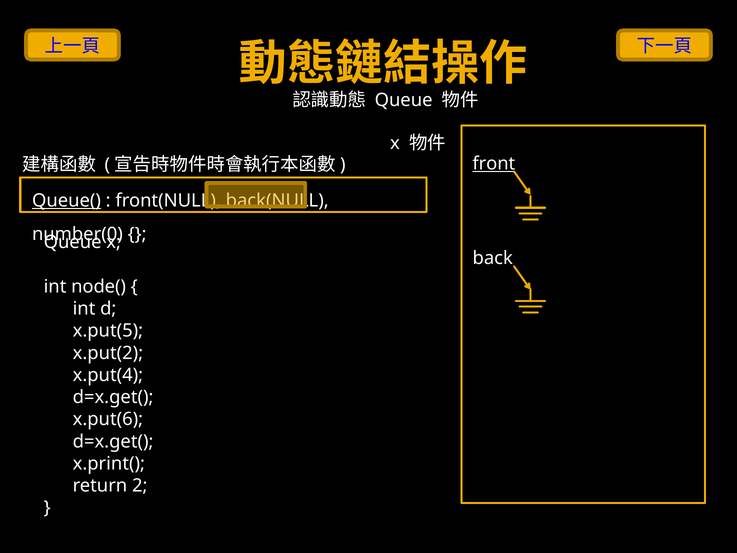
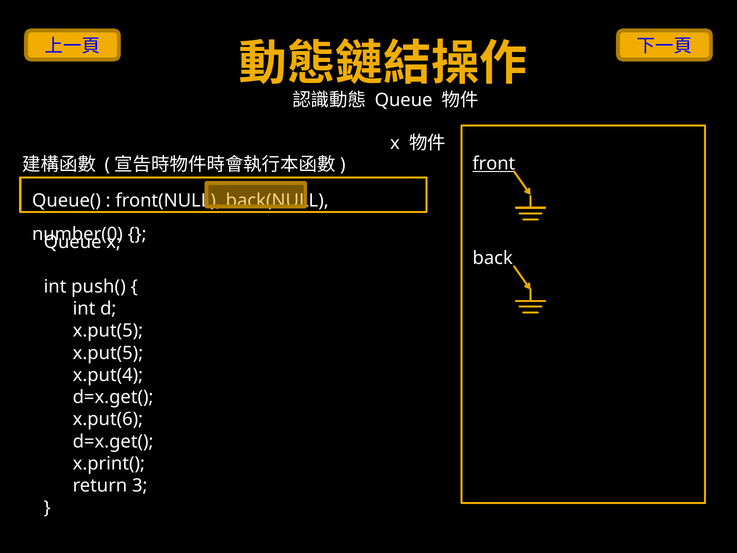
Queue( underline: present -> none
node(: node( -> push(
x.put(2 at (108, 353): x.put(2 -> x.put(5
2: 2 -> 3
